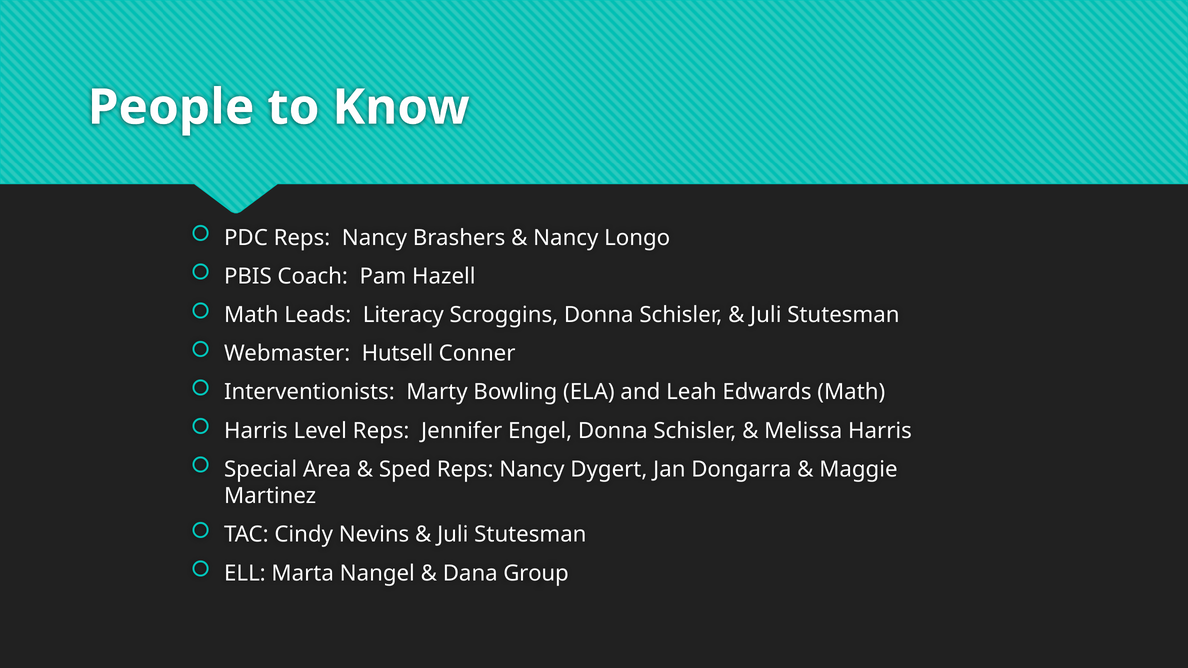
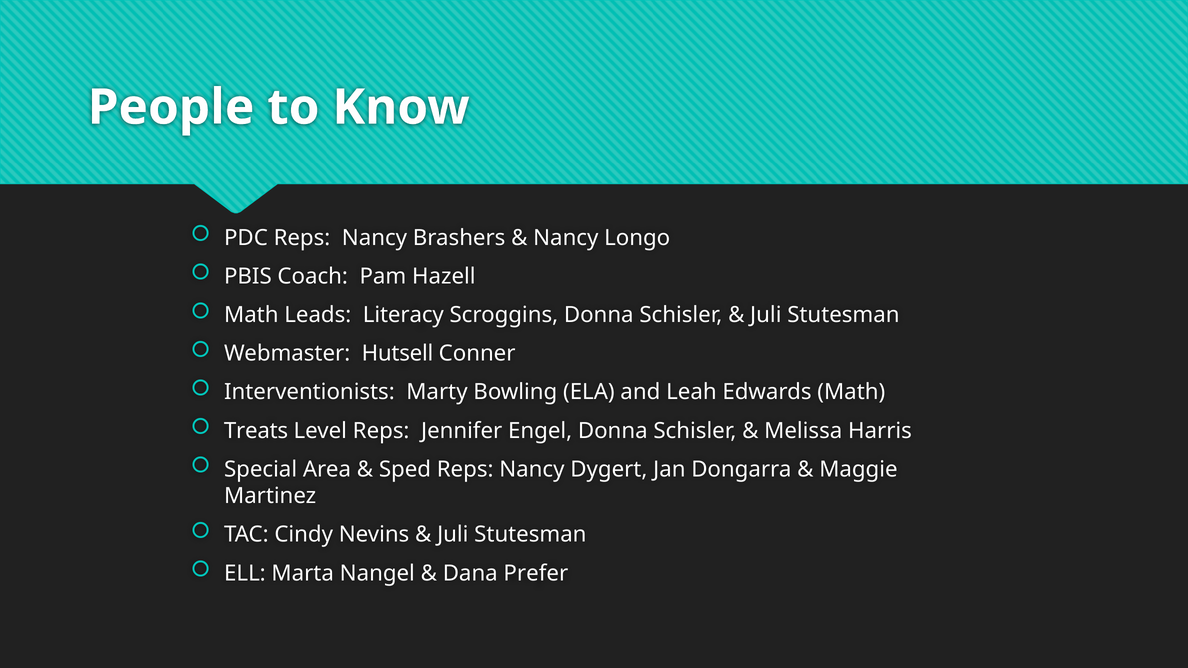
Harris at (256, 431): Harris -> Treats
Group: Group -> Prefer
